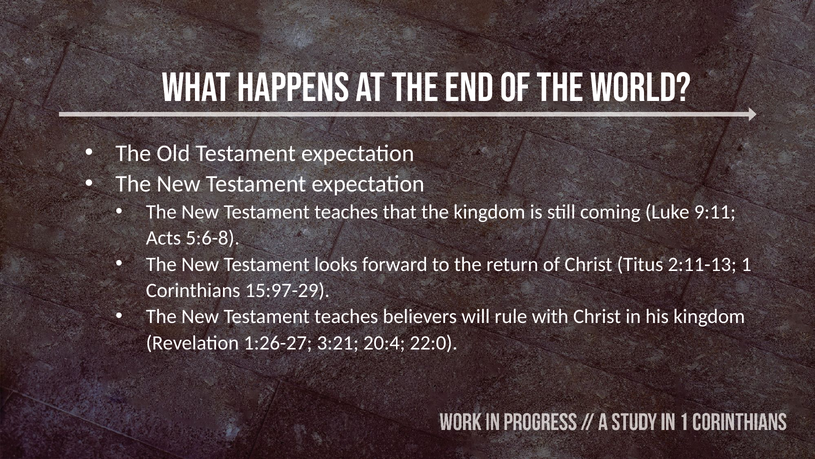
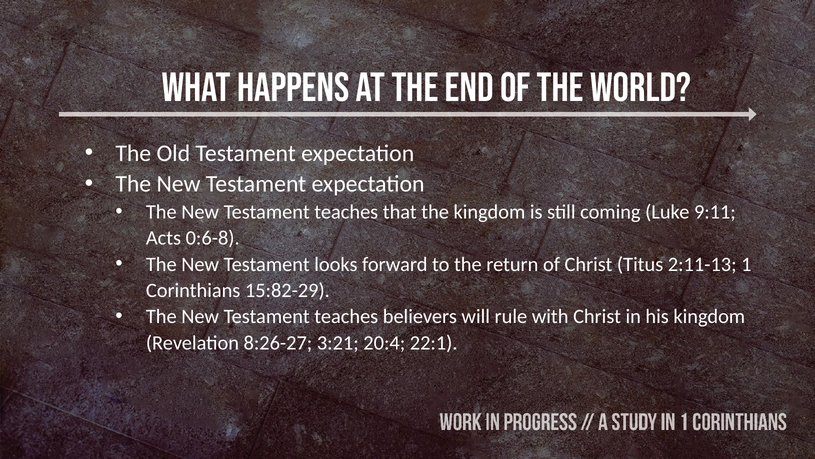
5:6-8: 5:6-8 -> 0:6-8
15:97-29: 15:97-29 -> 15:82-29
1:26-27: 1:26-27 -> 8:26-27
22:0: 22:0 -> 22:1
